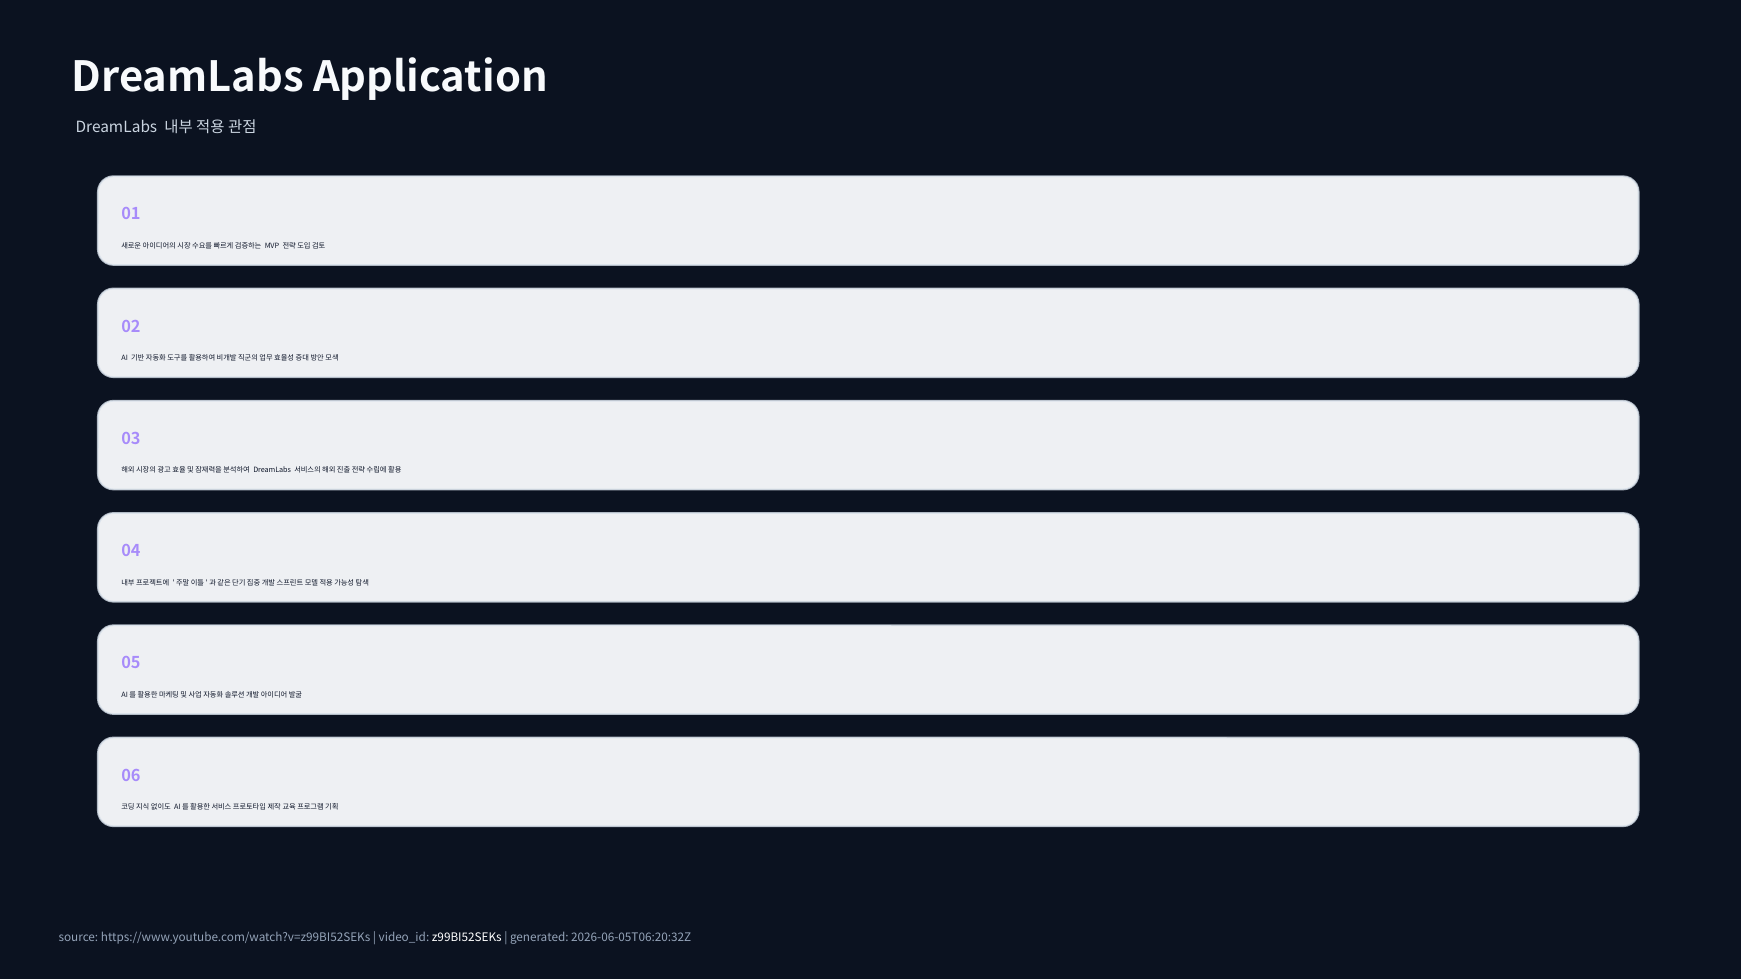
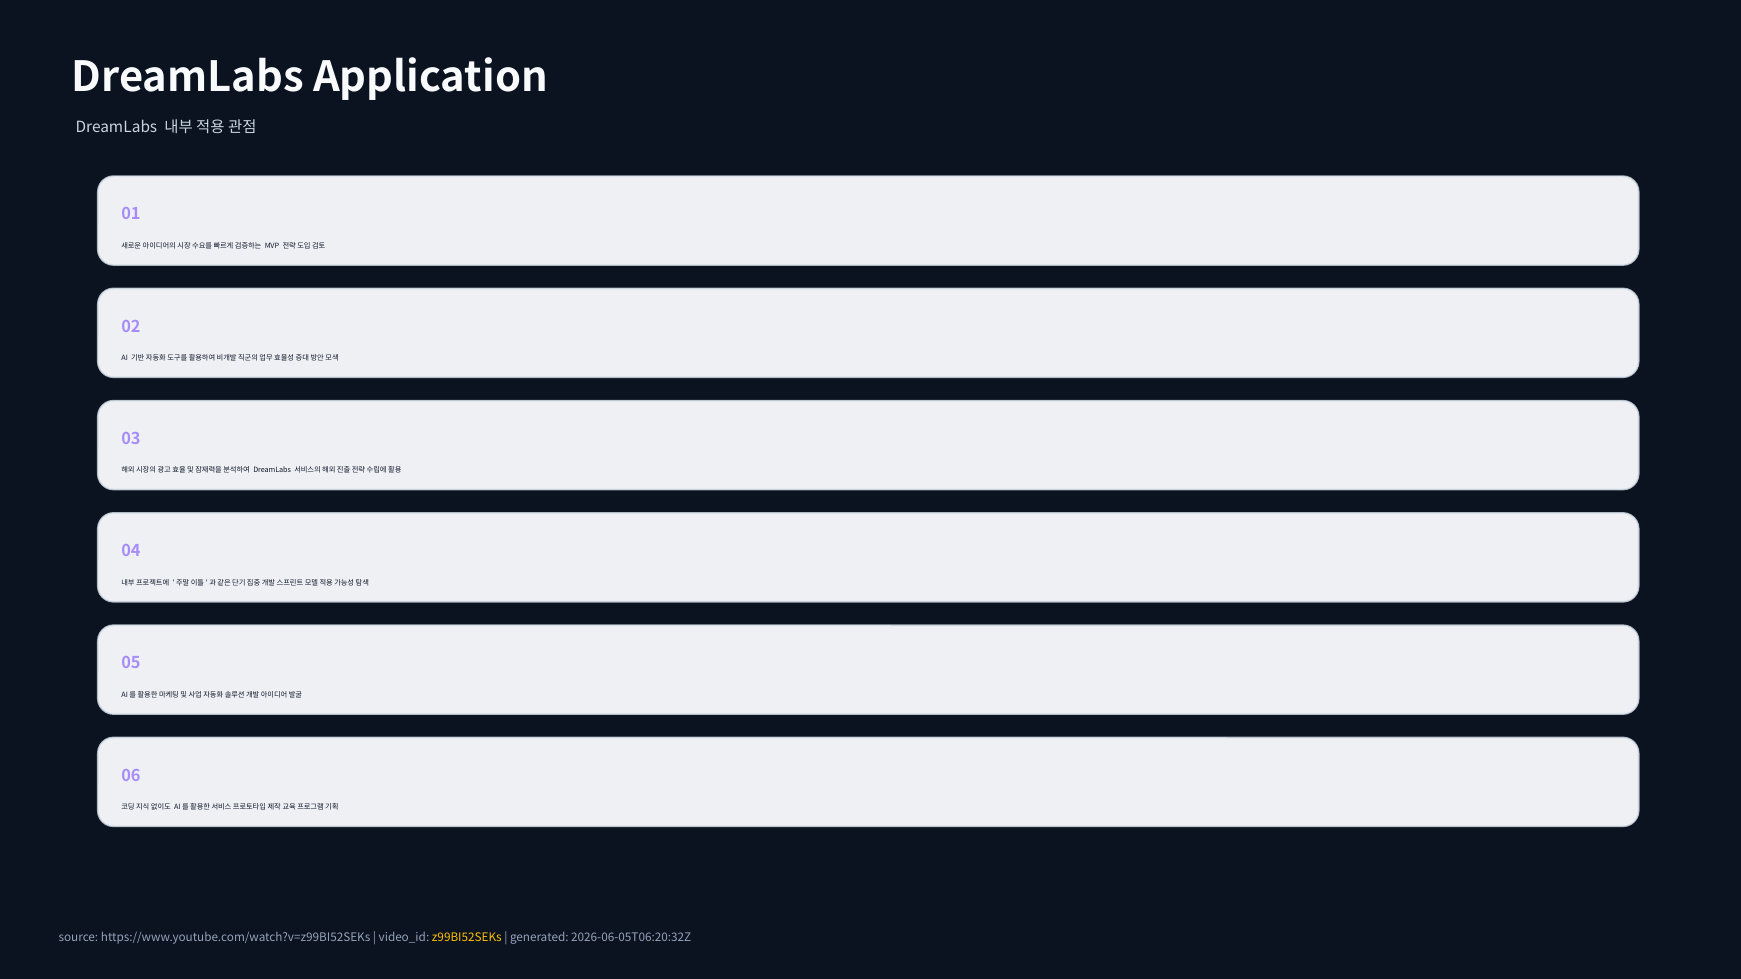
z99BI52SEKs colour: white -> yellow
